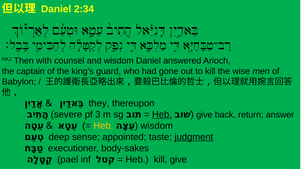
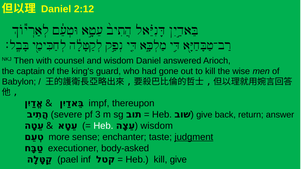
2:34: 2:34 -> 2:12
they: they -> impf
Heb at (162, 115) underline: present -> none
Heb at (103, 126) colour: yellow -> white
deep: deep -> more
appointed: appointed -> enchanter
body-sakes: body-sakes -> body-asked
